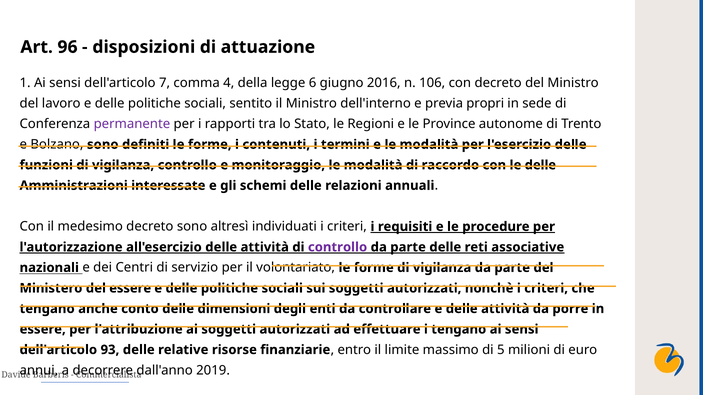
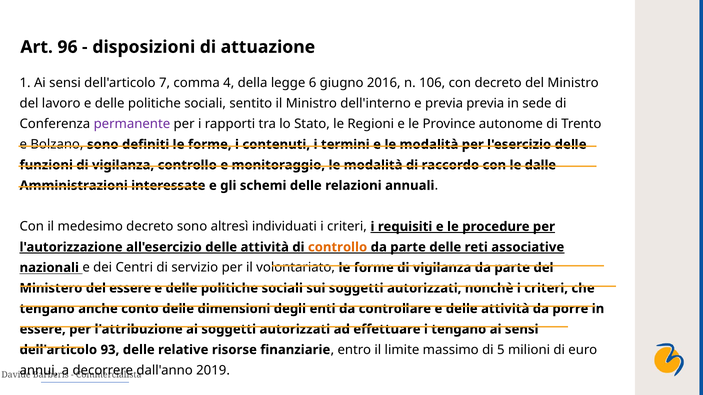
previa propri: propri -> previa
le delle: delle -> dalle
controllo at (338, 247) colour: purple -> orange
